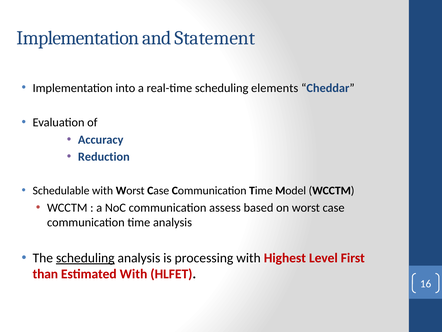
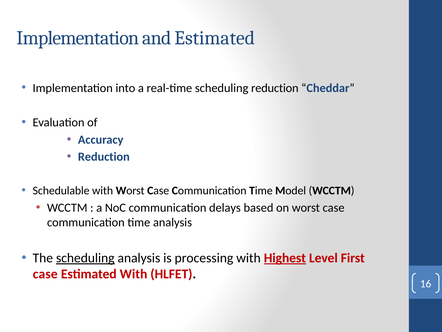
and Statement: Statement -> Estimated
scheduling elements: elements -> reduction
assess: assess -> delays
Highest underline: none -> present
than at (45, 274): than -> case
